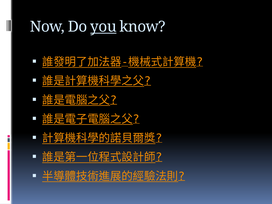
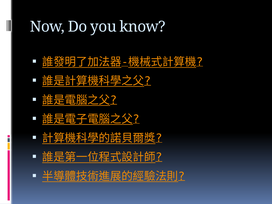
you underline: present -> none
